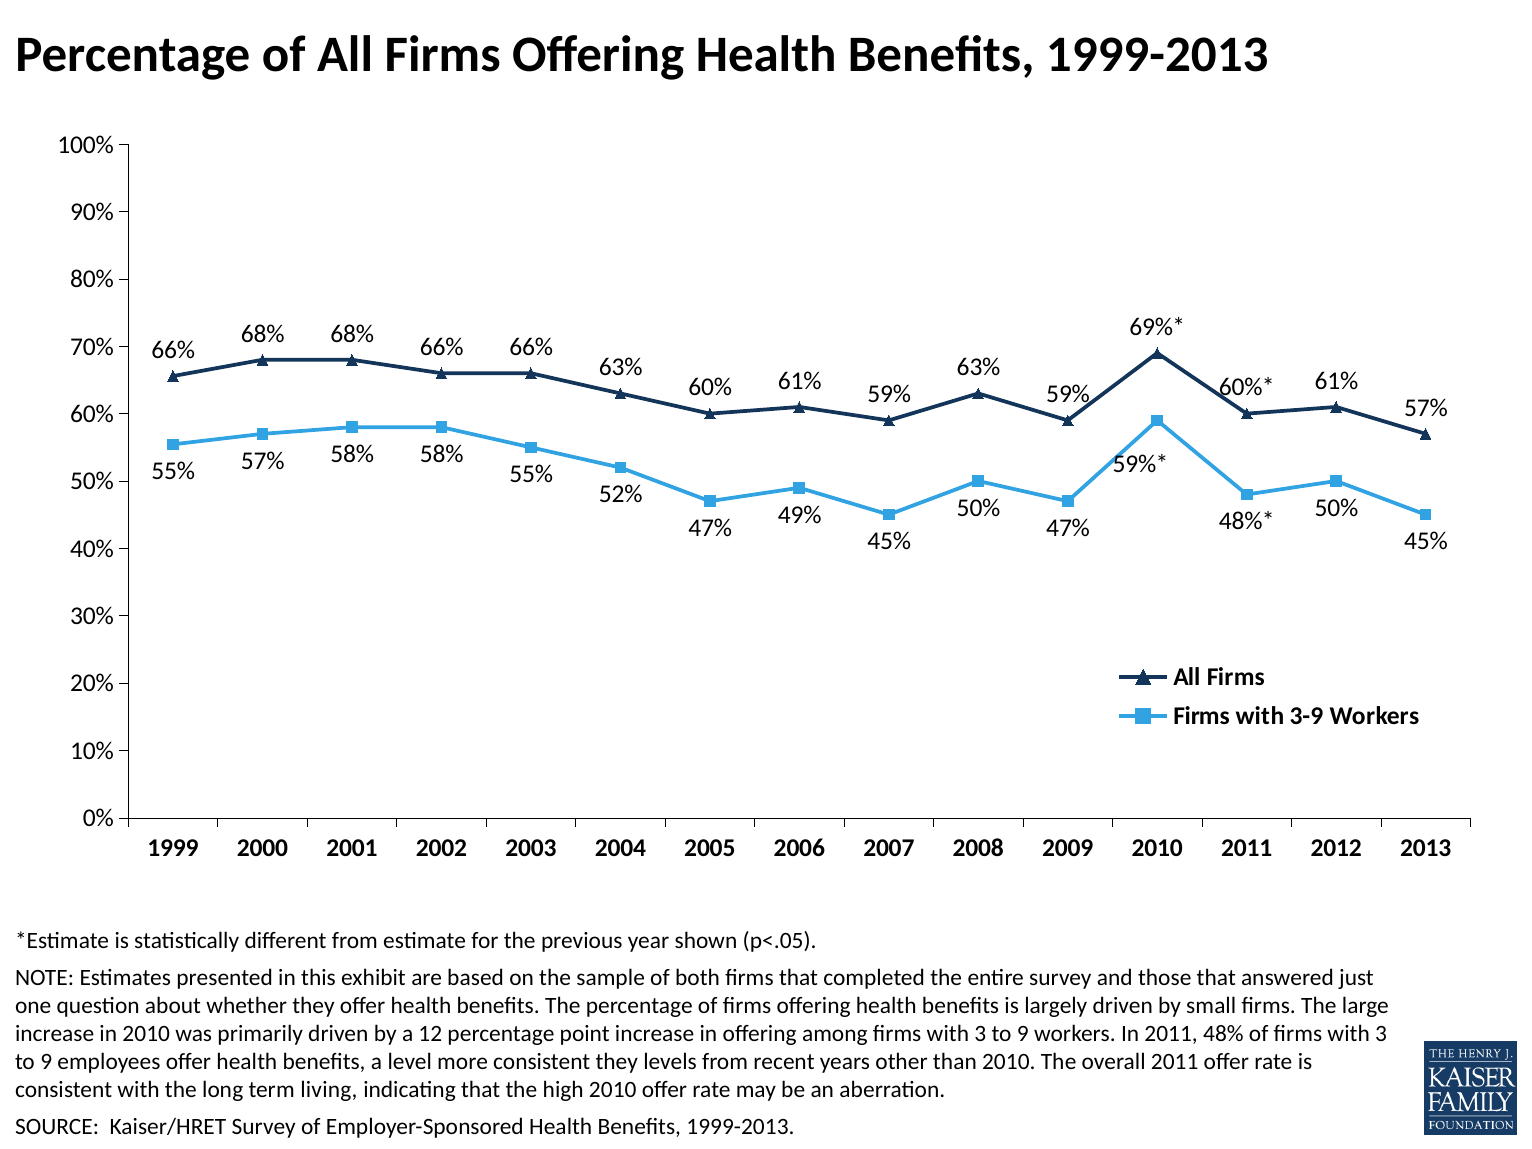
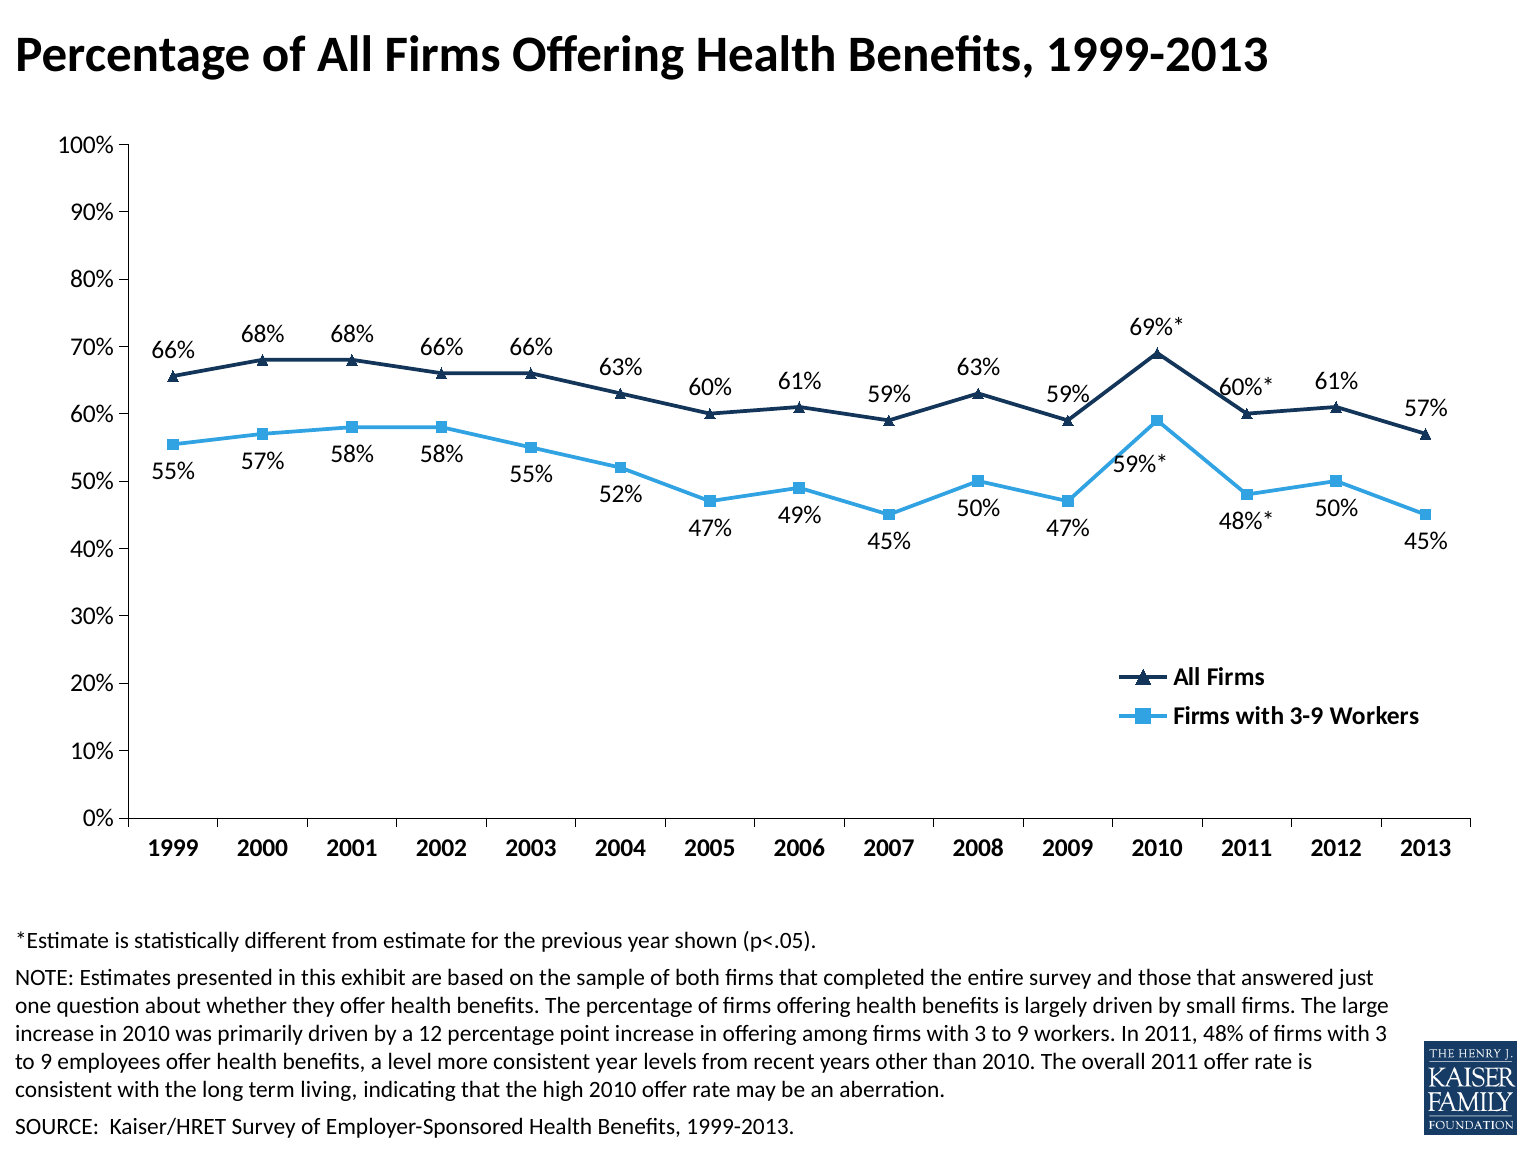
consistent they: they -> year
